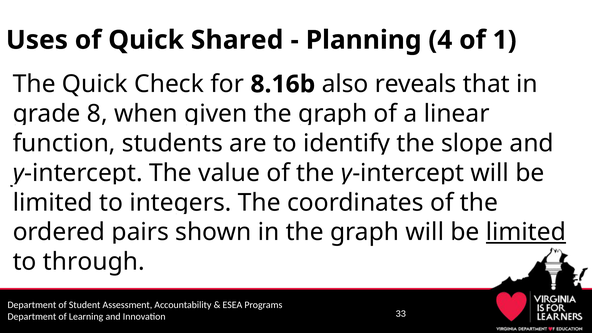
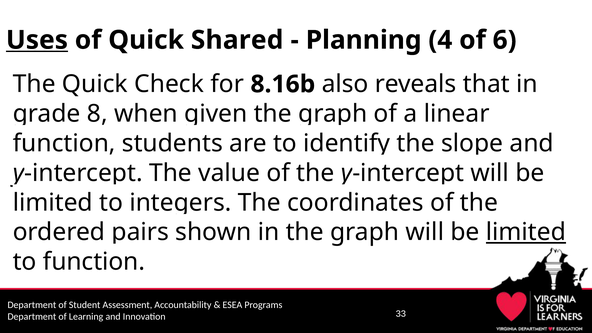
Uses underline: none -> present
1: 1 -> 6
to through: through -> function
